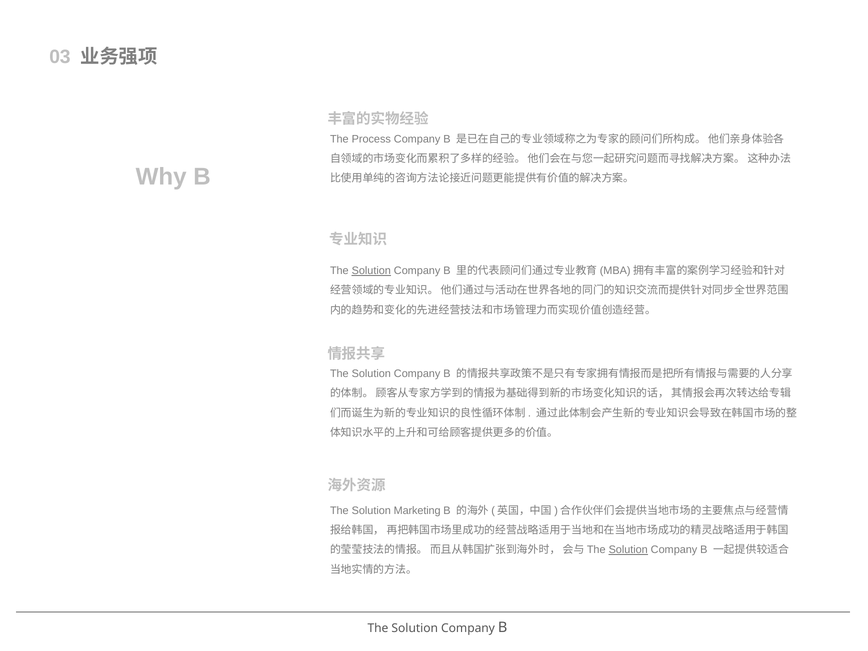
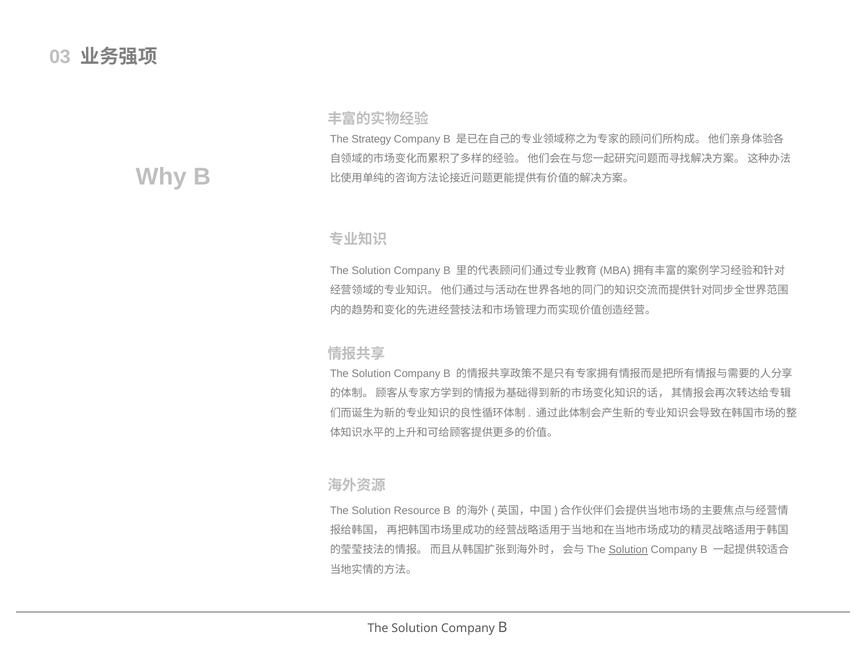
Process: Process -> Strategy
Solution at (371, 271) underline: present -> none
Marketing: Marketing -> Resource
